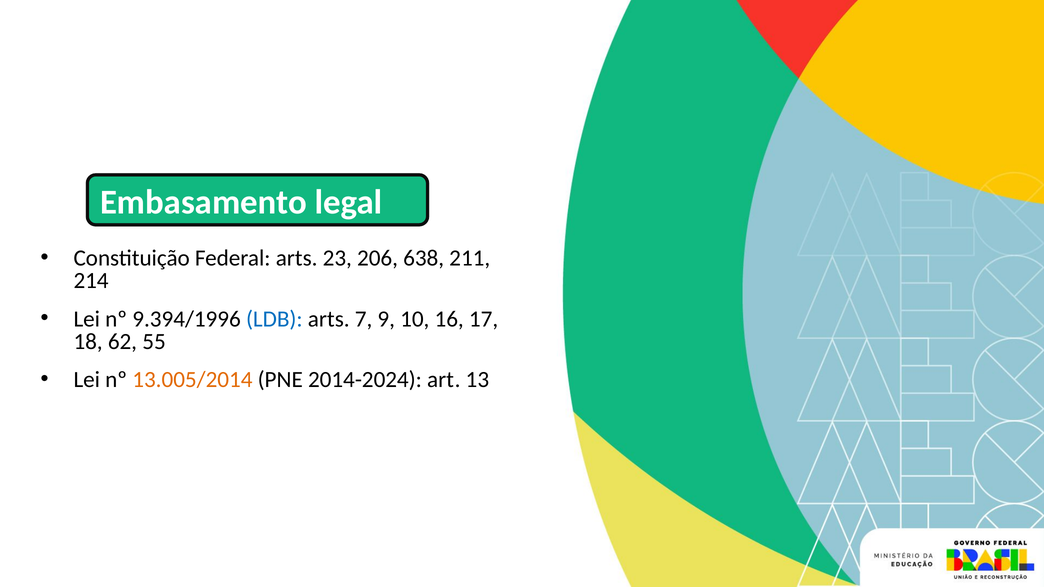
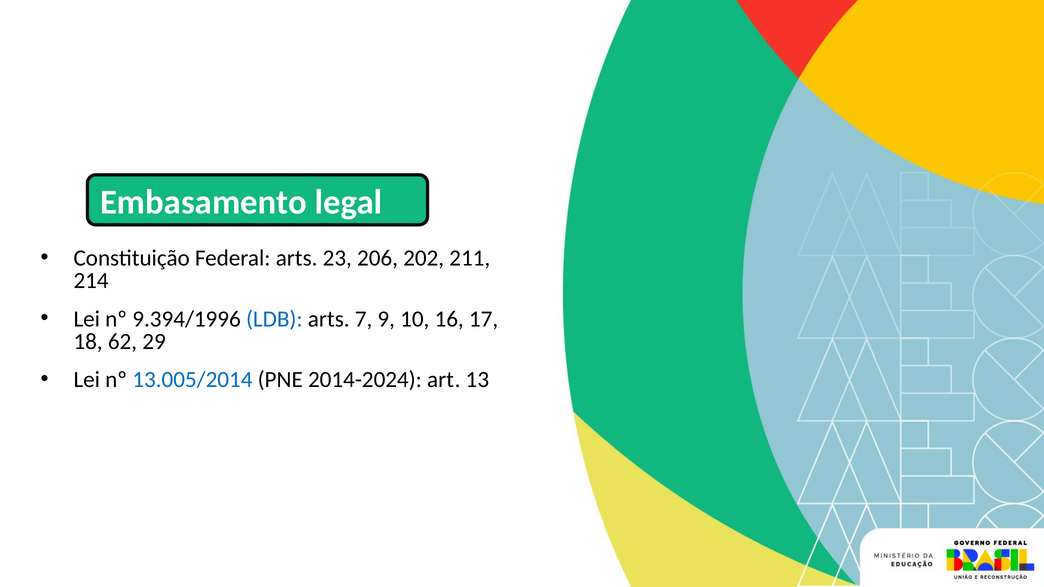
638: 638 -> 202
55: 55 -> 29
13.005/2014 colour: orange -> blue
